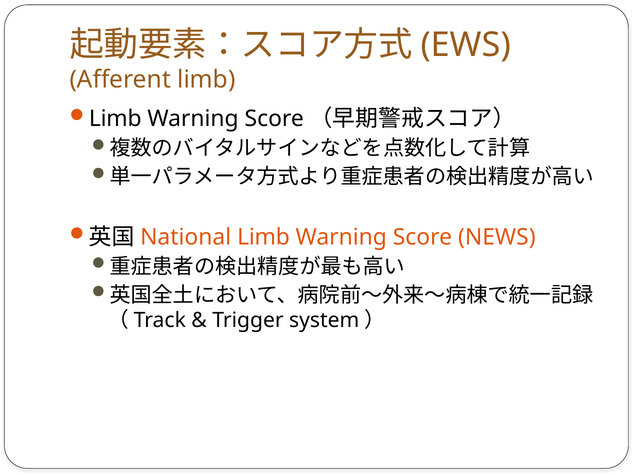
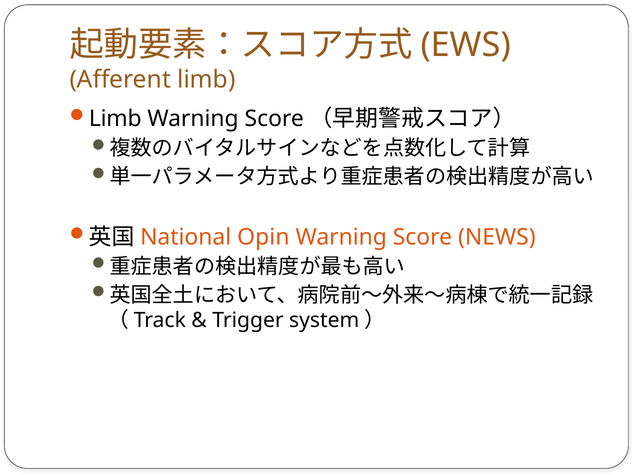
Limb at (263, 237): Limb -> Opin
